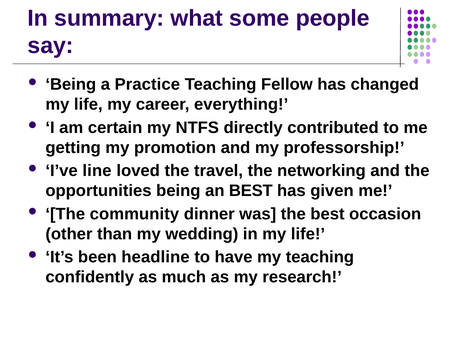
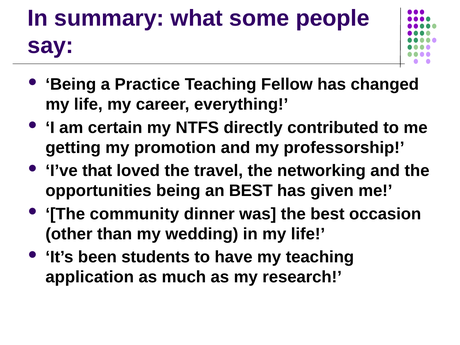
line: line -> that
headline: headline -> students
confidently: confidently -> application
